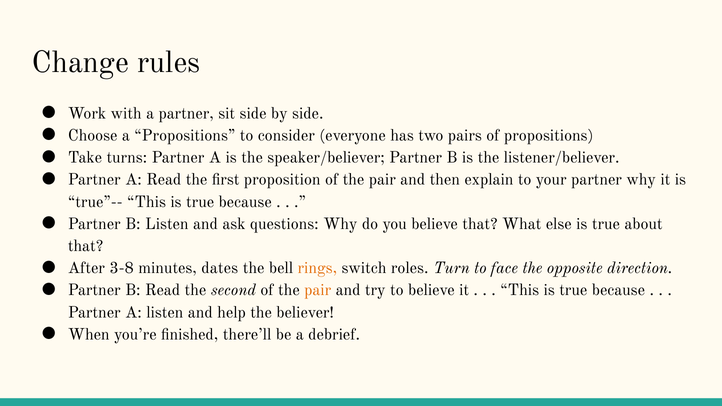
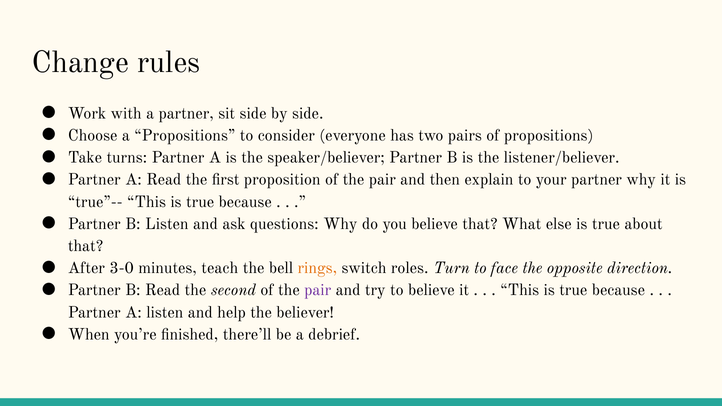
3-8: 3-8 -> 3-0
dates: dates -> teach
pair at (318, 290) colour: orange -> purple
